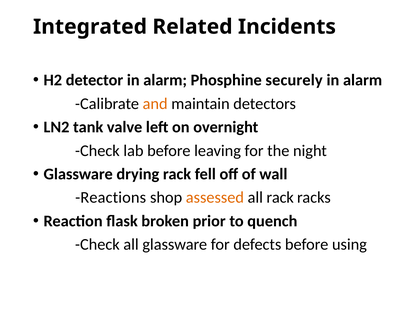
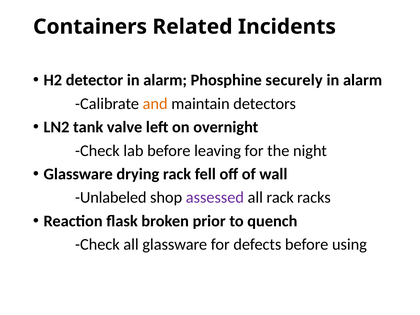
Integrated: Integrated -> Containers
Reactions: Reactions -> Unlabeled
assessed colour: orange -> purple
